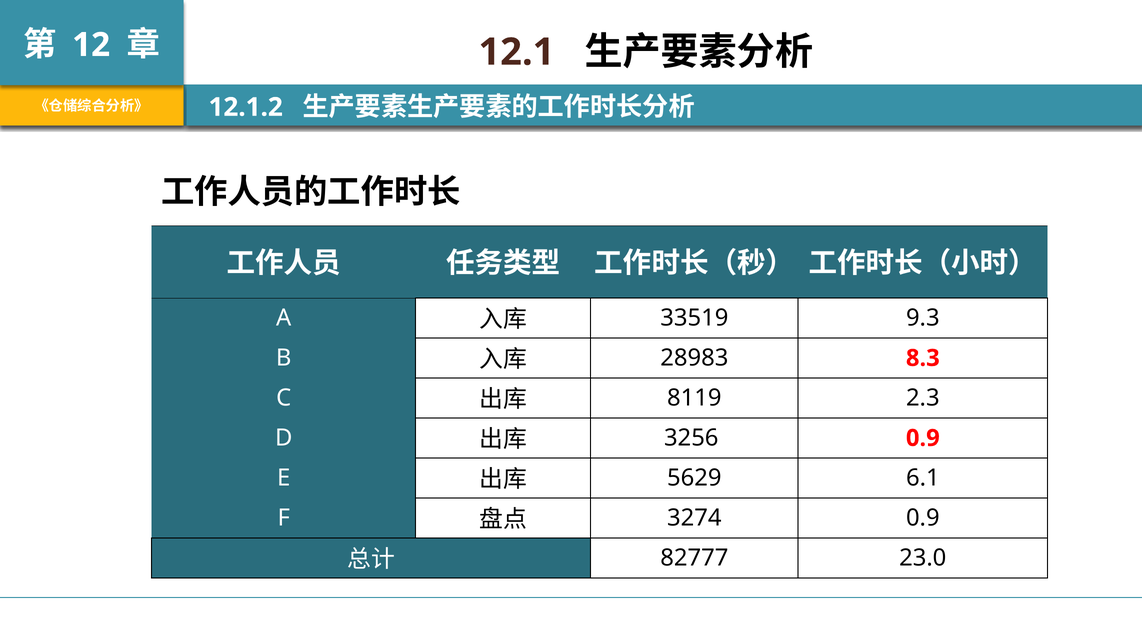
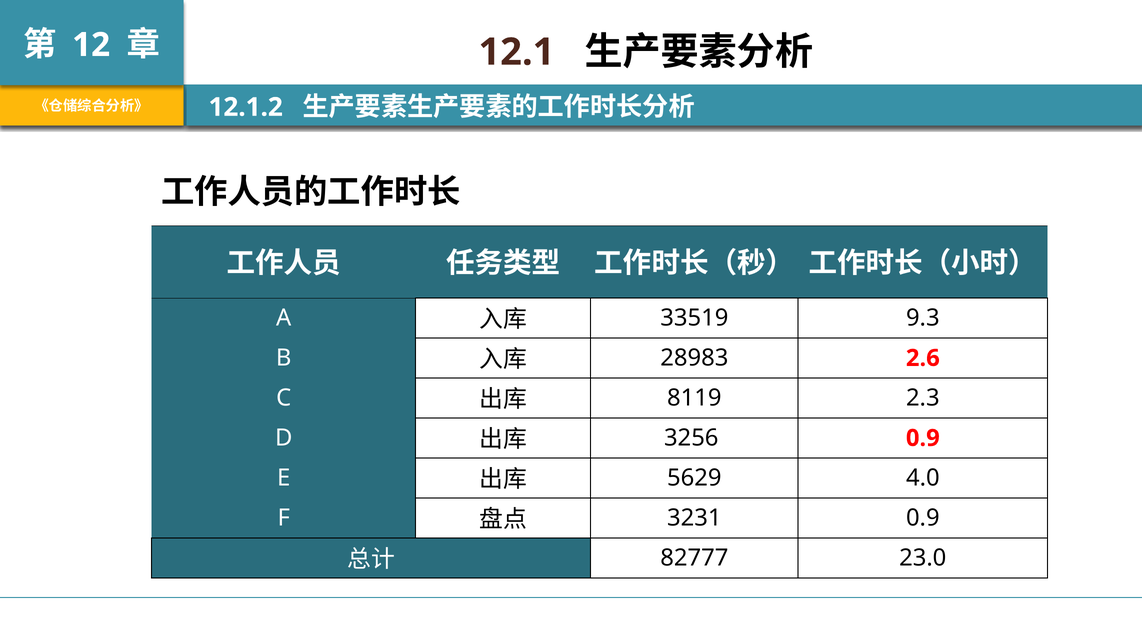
8.3: 8.3 -> 2.6
6.1: 6.1 -> 4.0
3274: 3274 -> 3231
